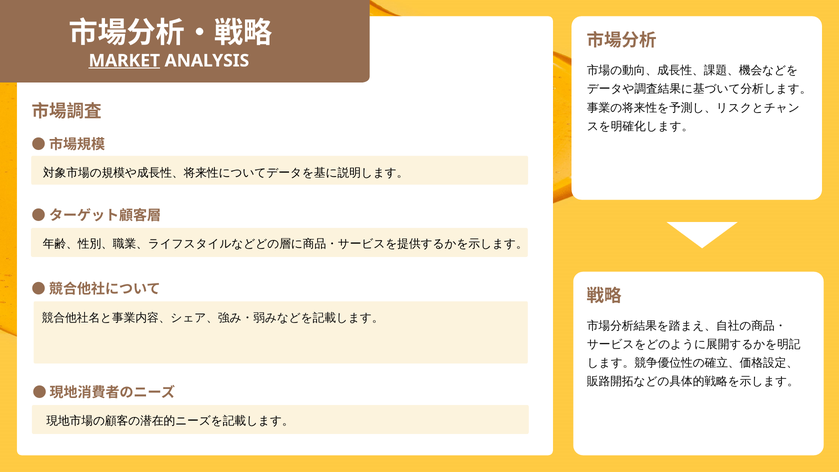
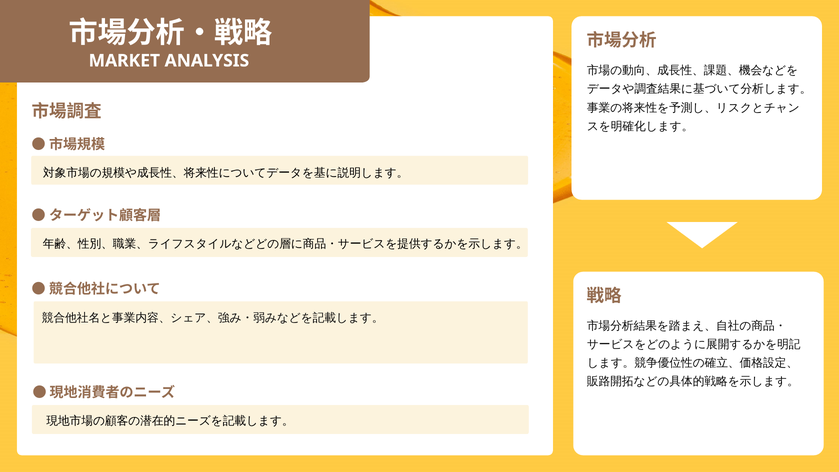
MARKET underline: present -> none
